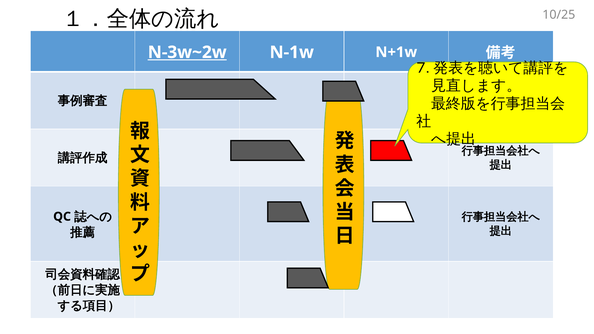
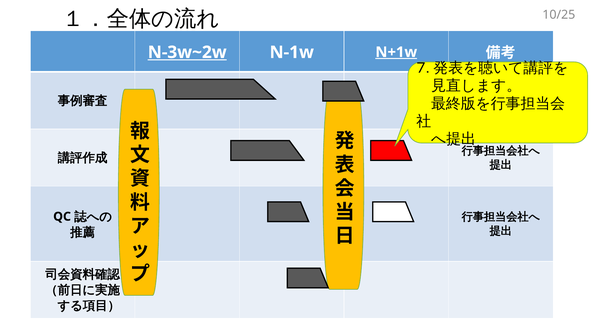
N+1w underline: none -> present
